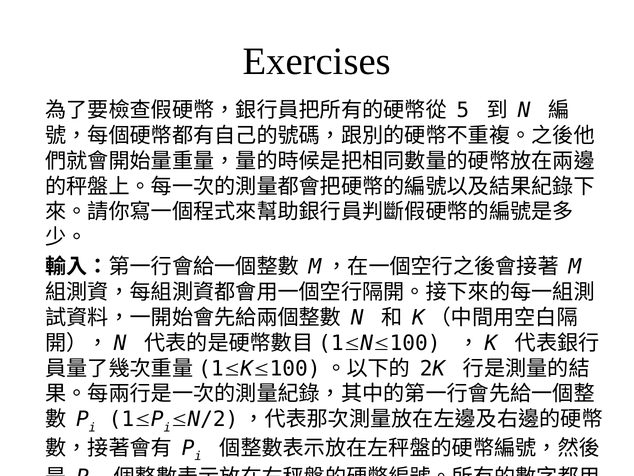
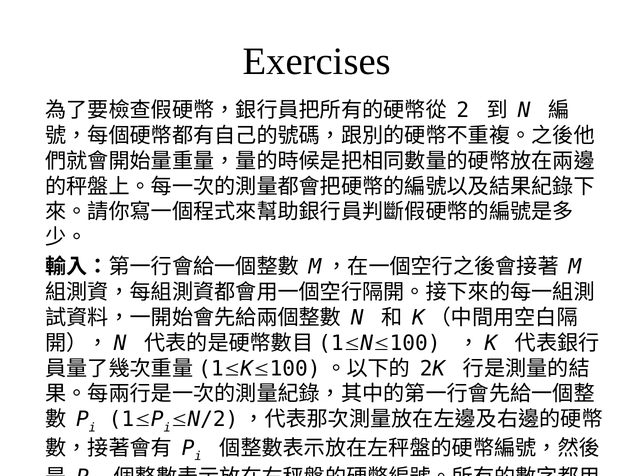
5: 5 -> 2
